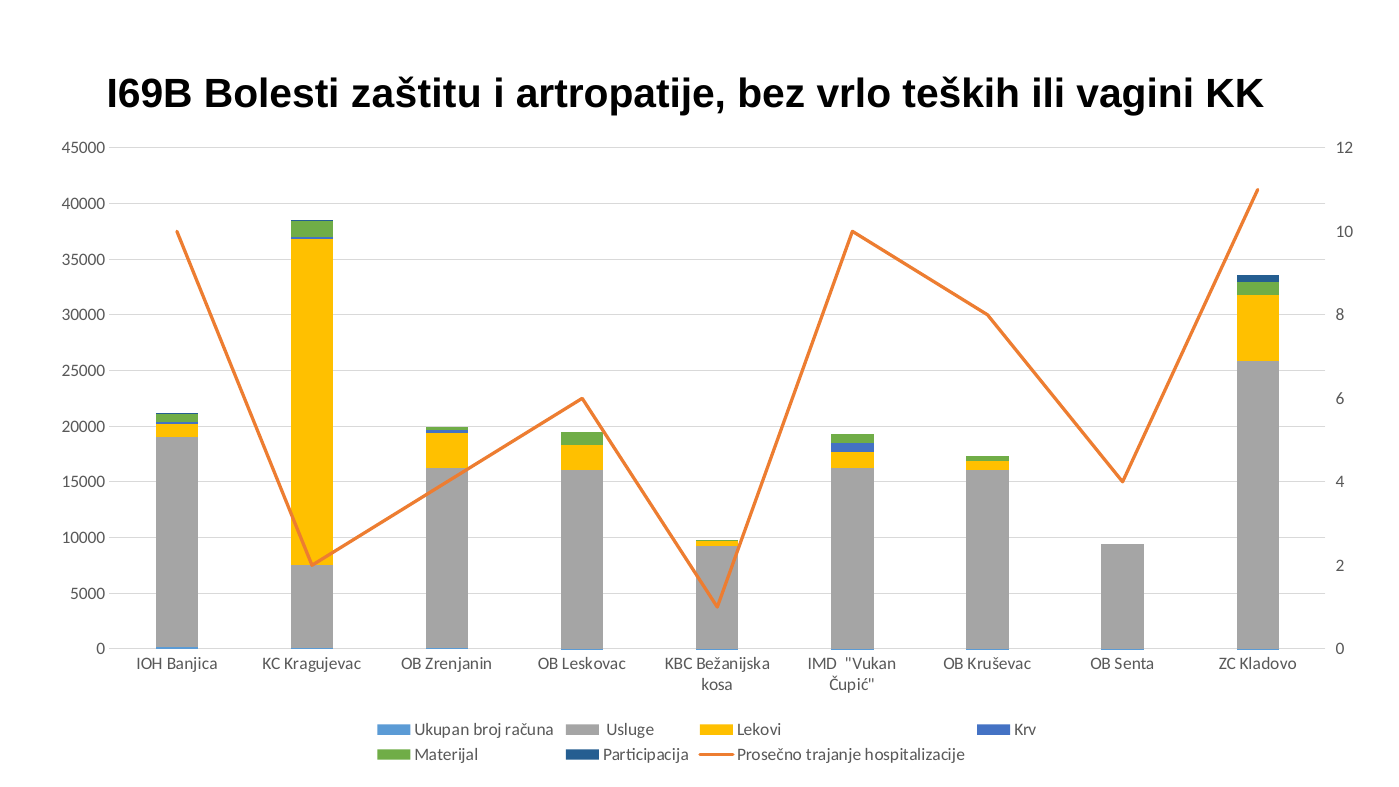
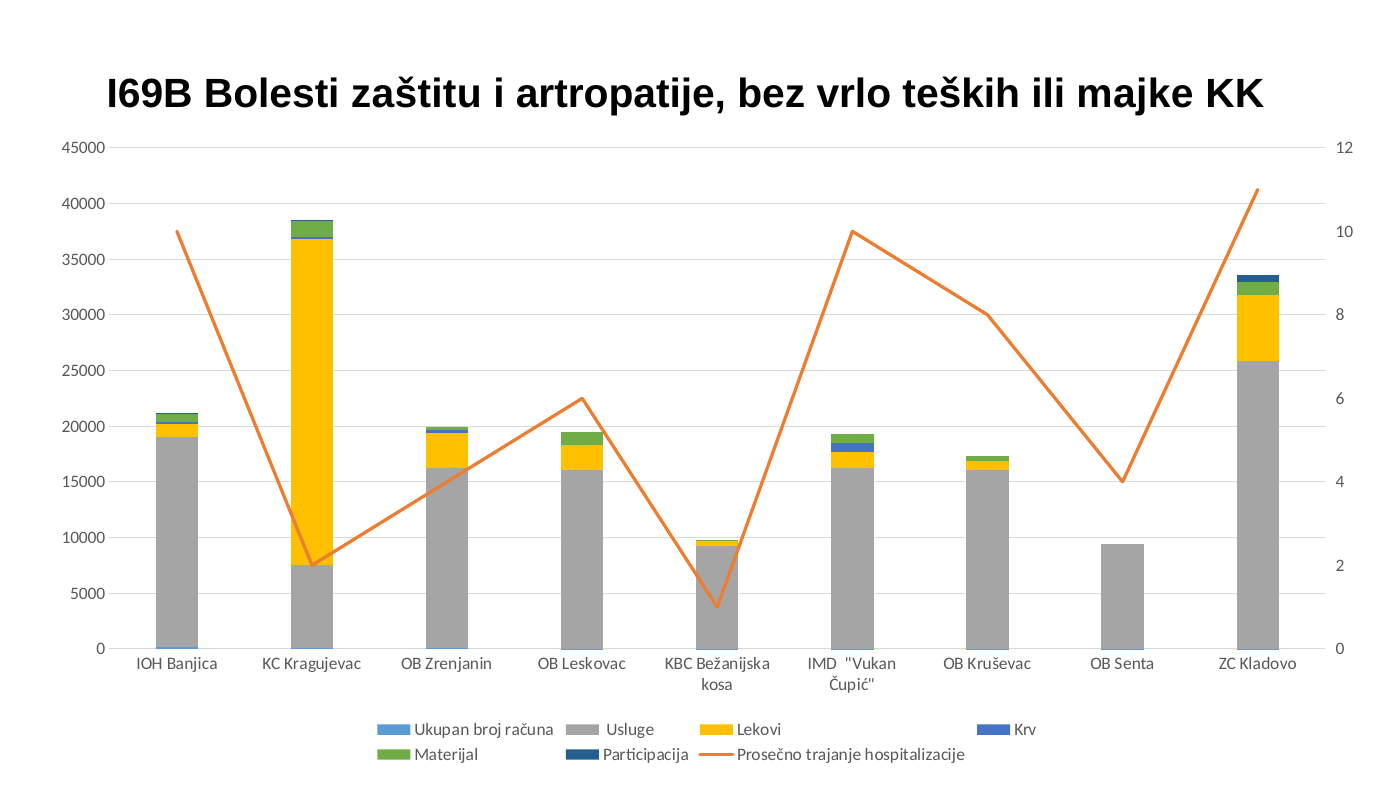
vagini: vagini -> majke
